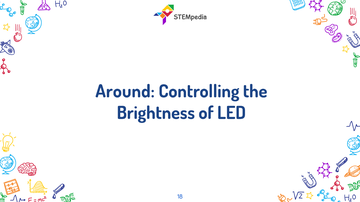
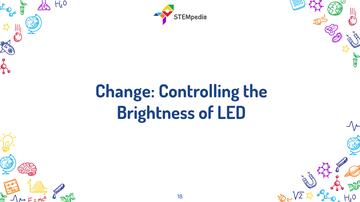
Around: Around -> Change
